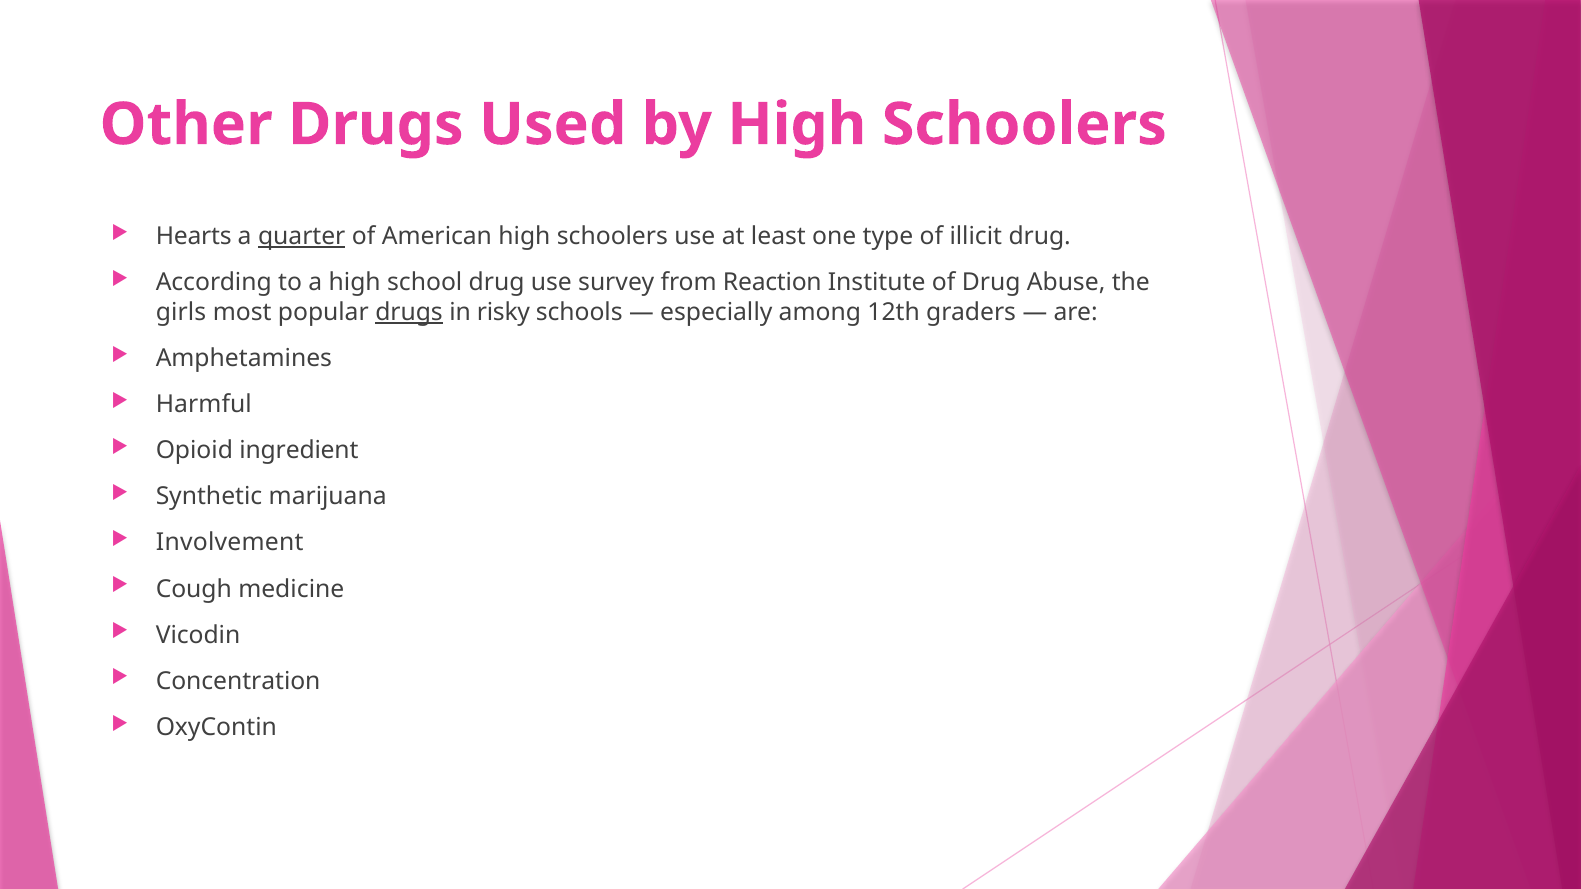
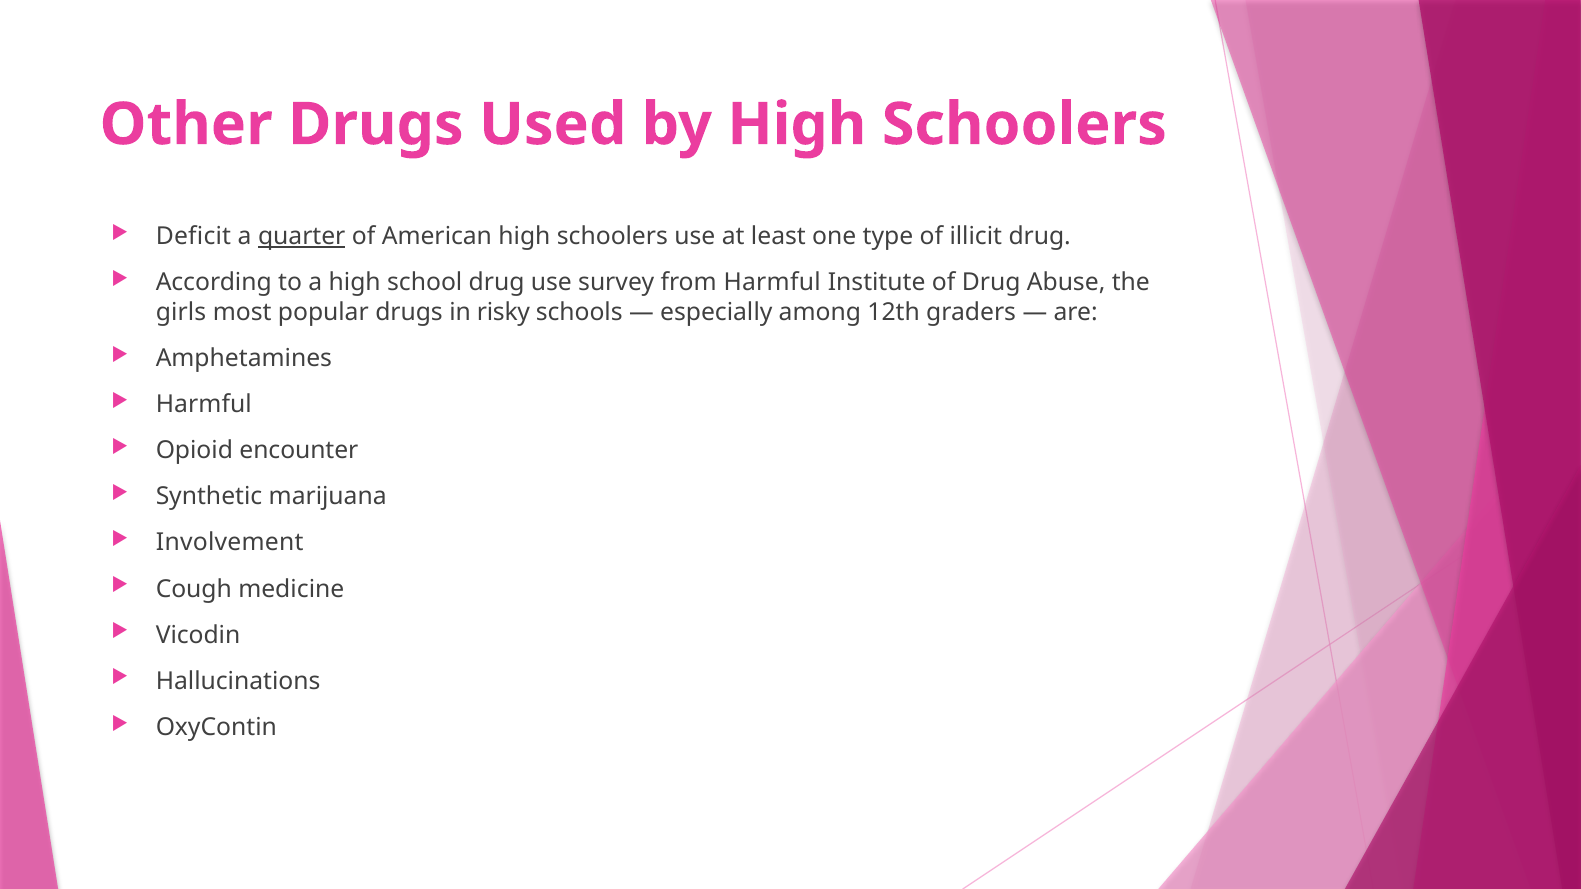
Hearts: Hearts -> Deficit
from Reaction: Reaction -> Harmful
drugs at (409, 312) underline: present -> none
ingredient: ingredient -> encounter
Concentration: Concentration -> Hallucinations
